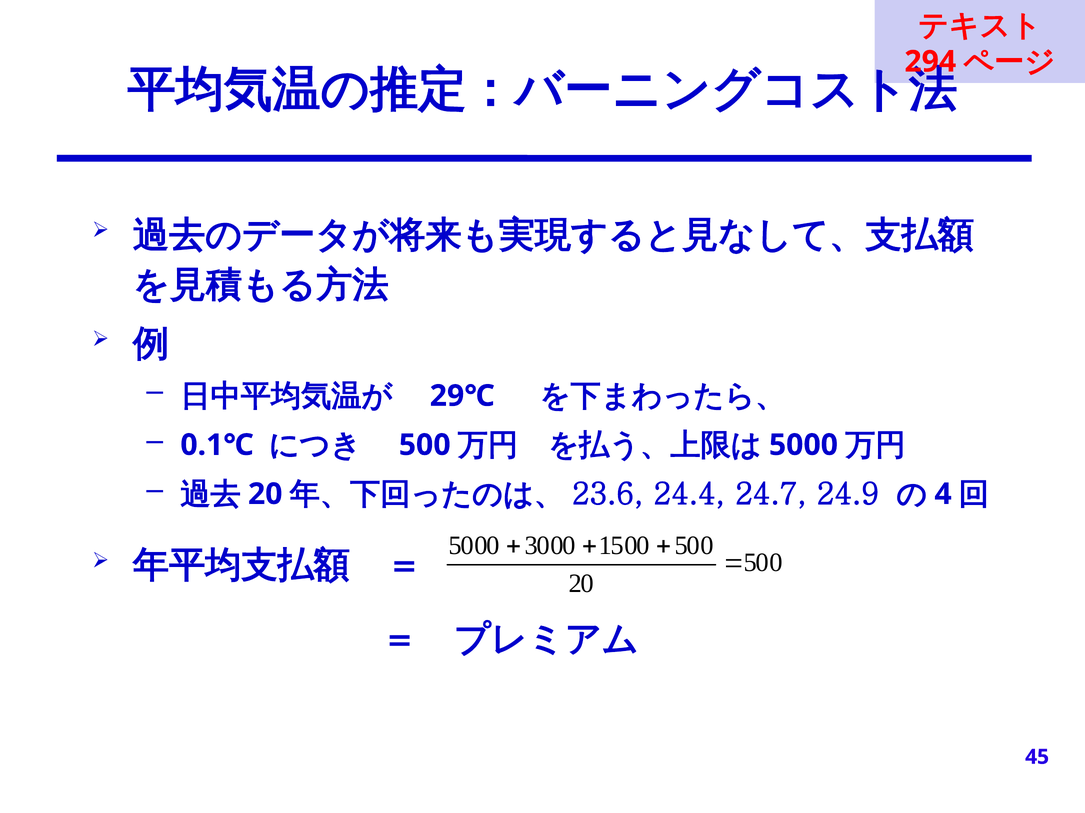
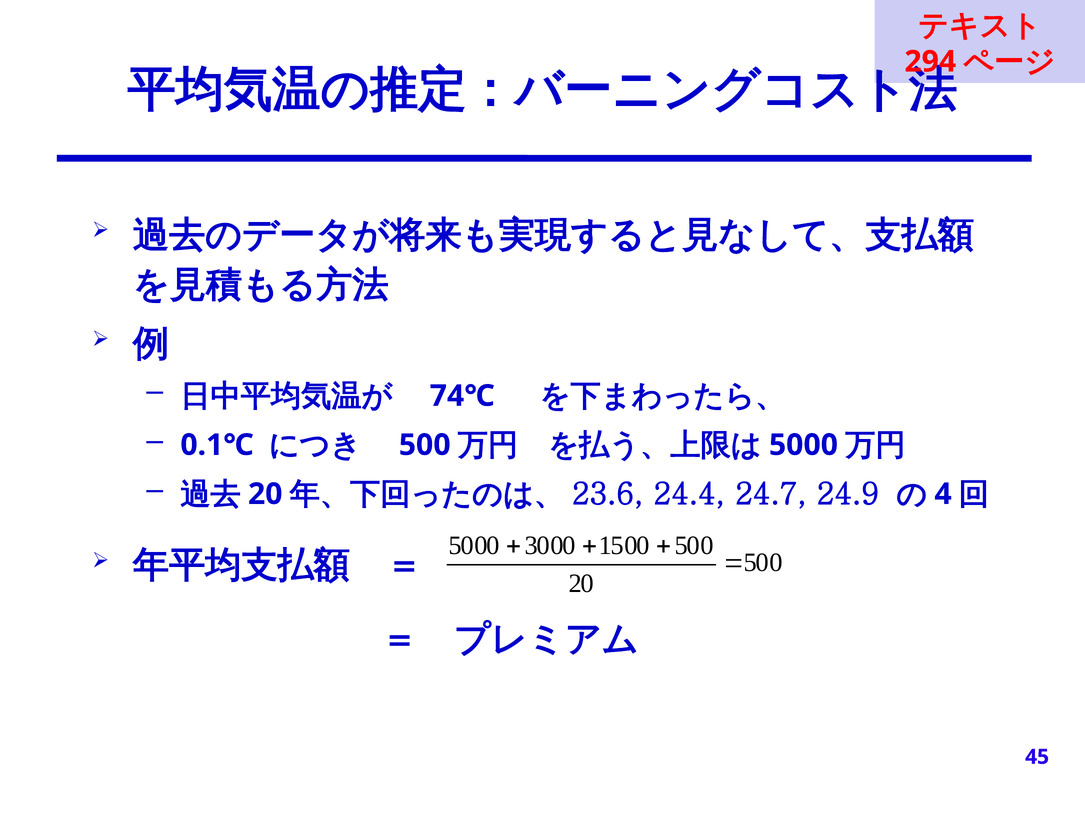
29℃: 29℃ -> 74℃
